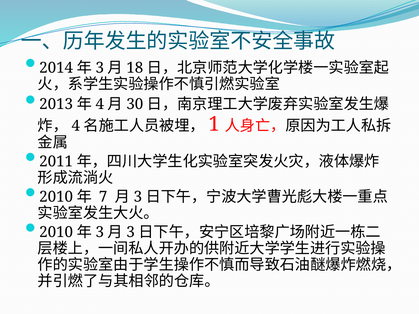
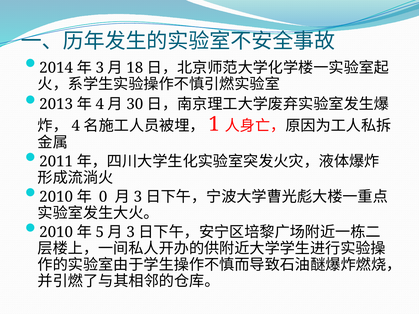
7: 7 -> 0
3 at (100, 232): 3 -> 5
